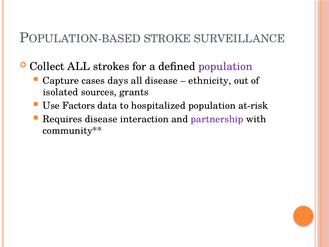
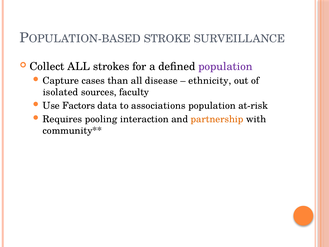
days: days -> than
grants: grants -> faculty
hospitalized: hospitalized -> associations
Requires disease: disease -> pooling
partnership colour: purple -> orange
